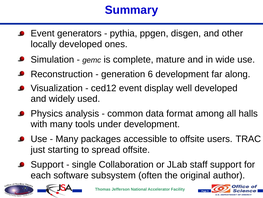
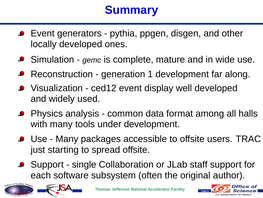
6: 6 -> 1
